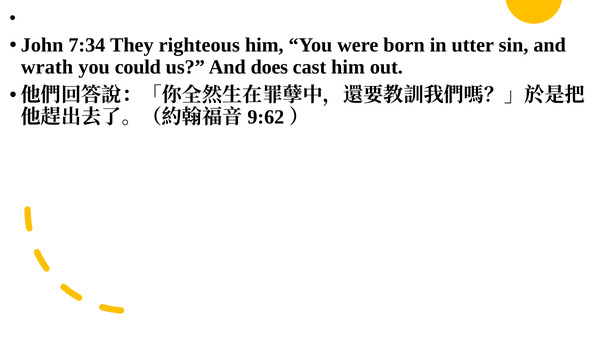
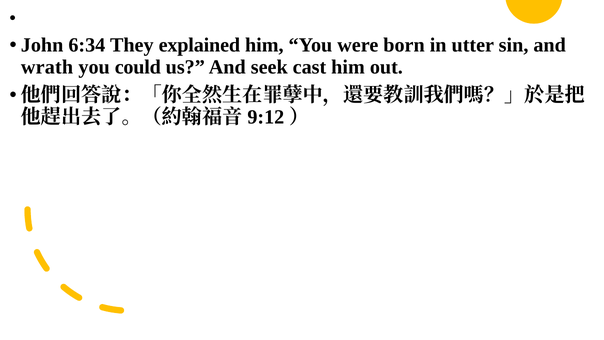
7:34: 7:34 -> 6:34
righteous: righteous -> explained
does: does -> seek
9:62: 9:62 -> 9:12
